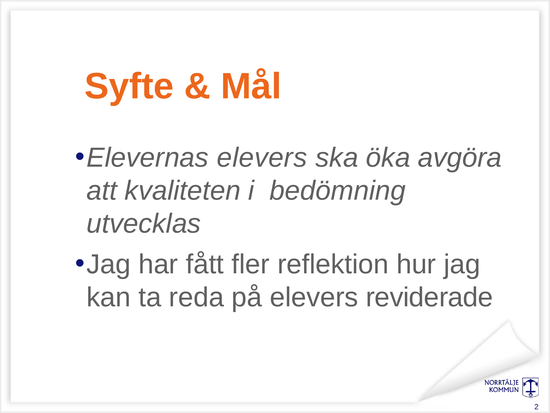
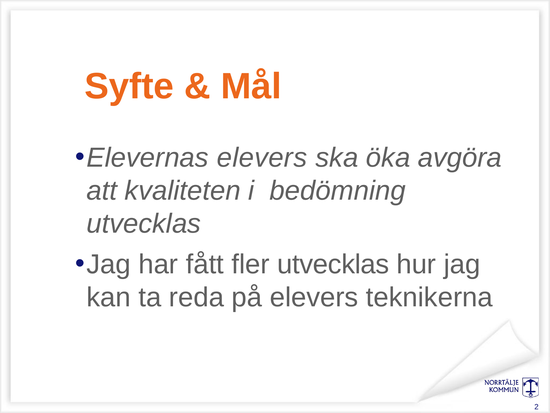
fler reflektion: reflektion -> utvecklas
reviderade: reviderade -> teknikerna
